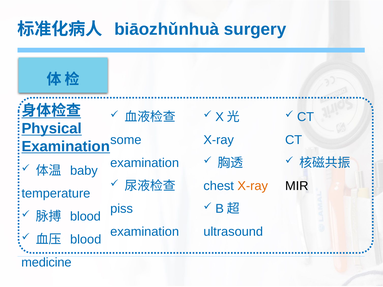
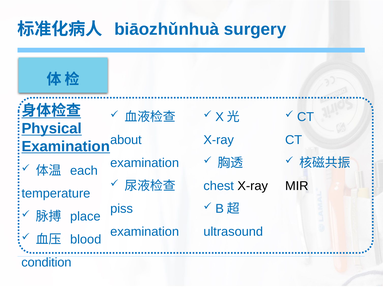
some: some -> about
baby: baby -> each
X-ray at (253, 186) colour: orange -> black
blood at (85, 217): blood -> place
medicine: medicine -> condition
